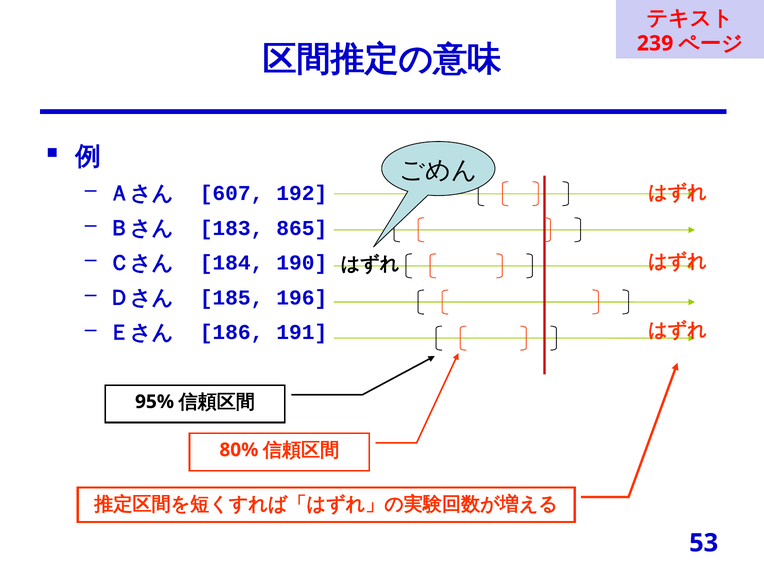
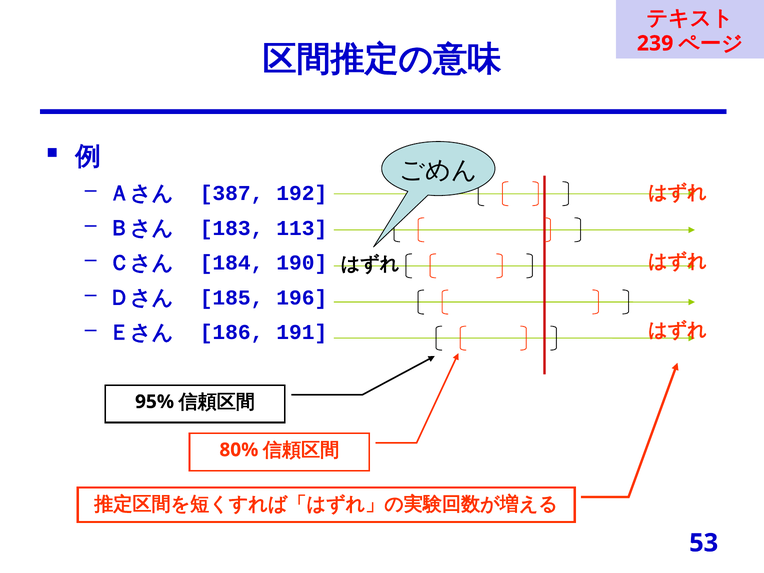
607: 607 -> 387
865: 865 -> 113
